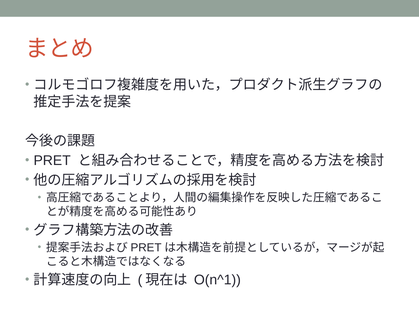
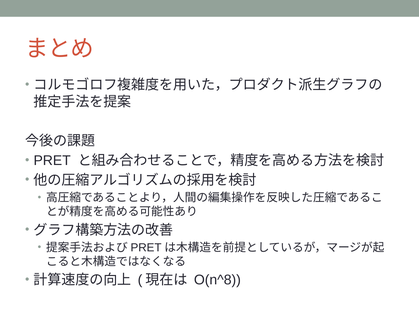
O(n^1: O(n^1 -> O(n^8
